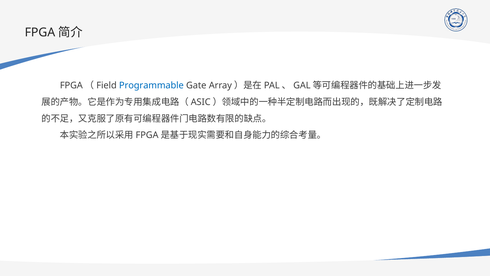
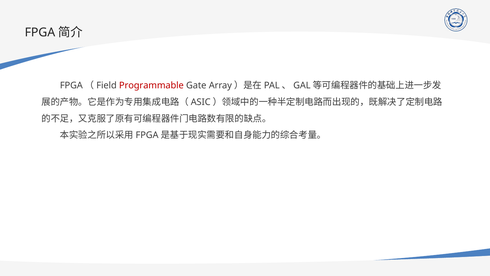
Programmable colour: blue -> red
